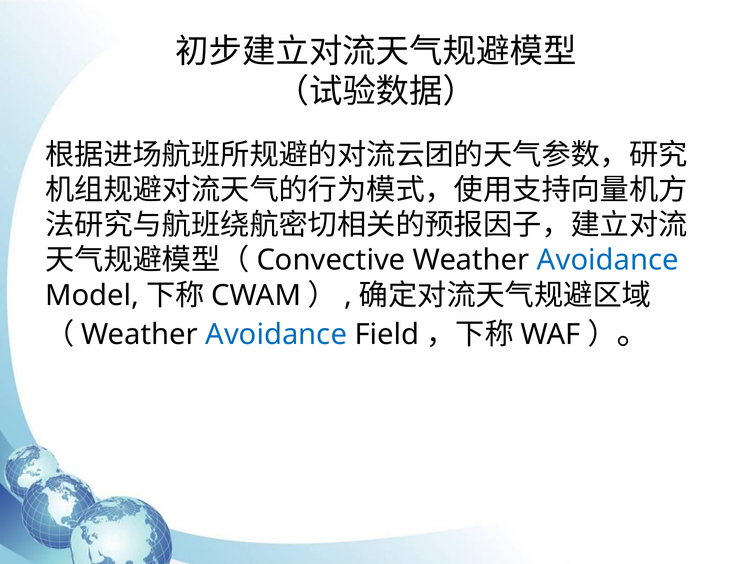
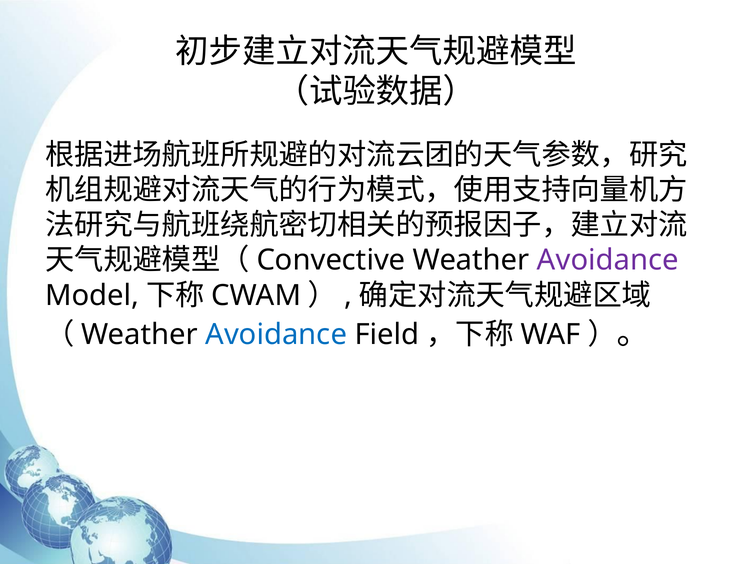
Avoidance at (608, 260) colour: blue -> purple
